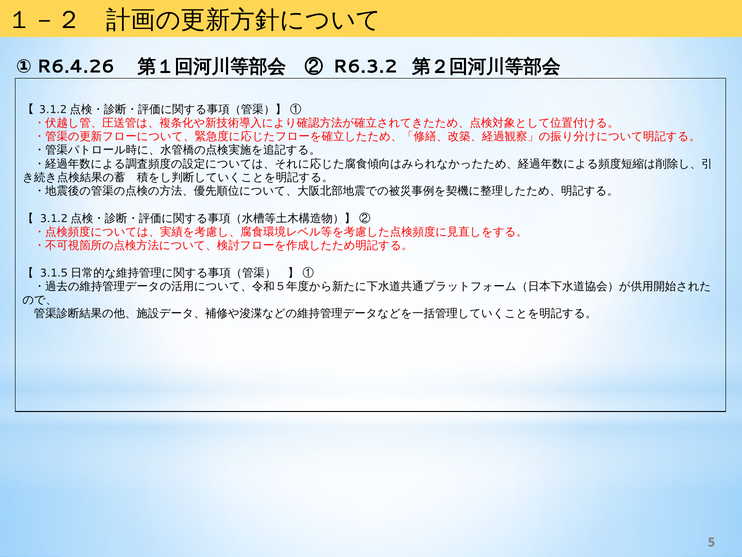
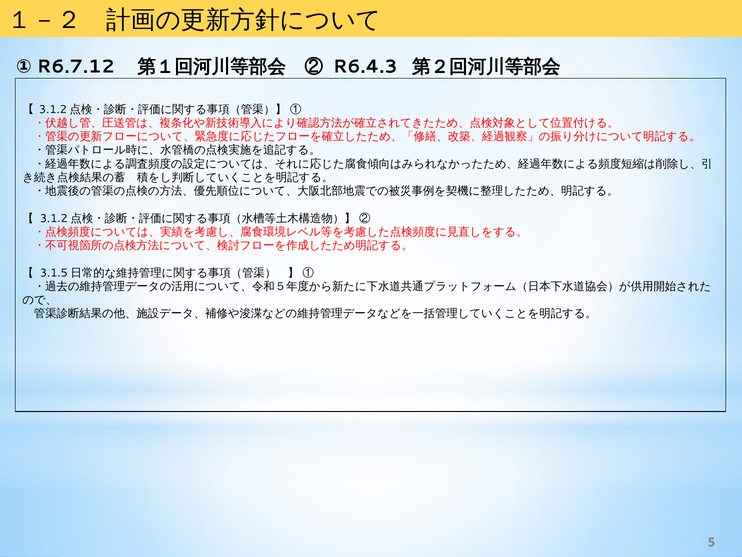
R6.4.26: R6.4.26 -> R6.7.12
R6.3.2: R6.3.2 -> R6.4.3
